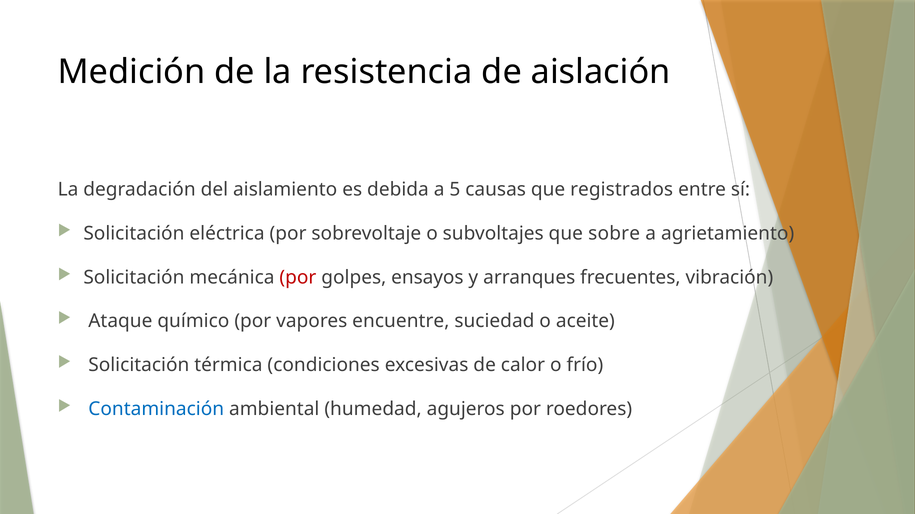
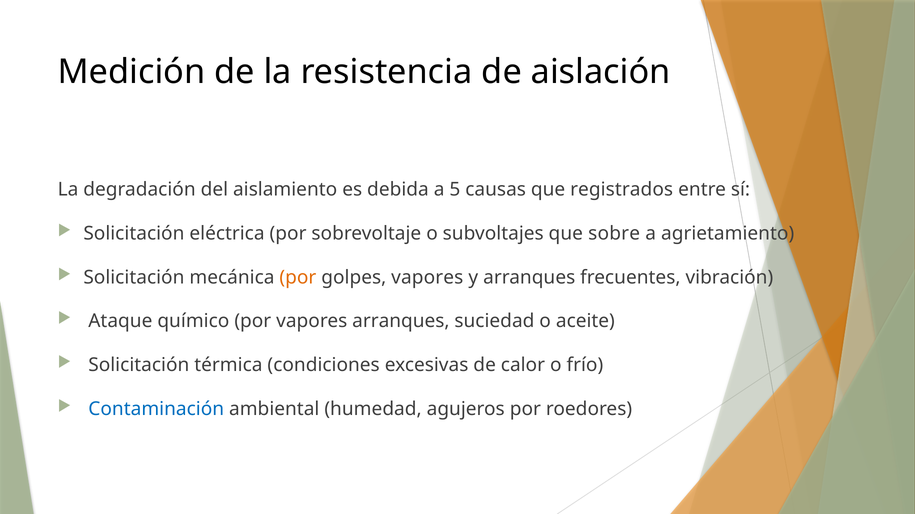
por at (298, 278) colour: red -> orange
golpes ensayos: ensayos -> vapores
vapores encuentre: encuentre -> arranques
